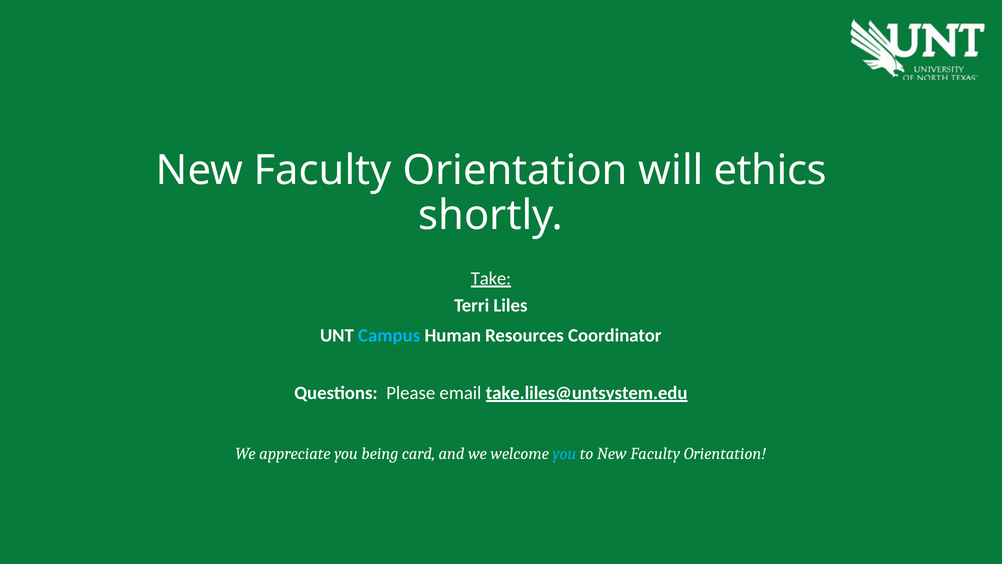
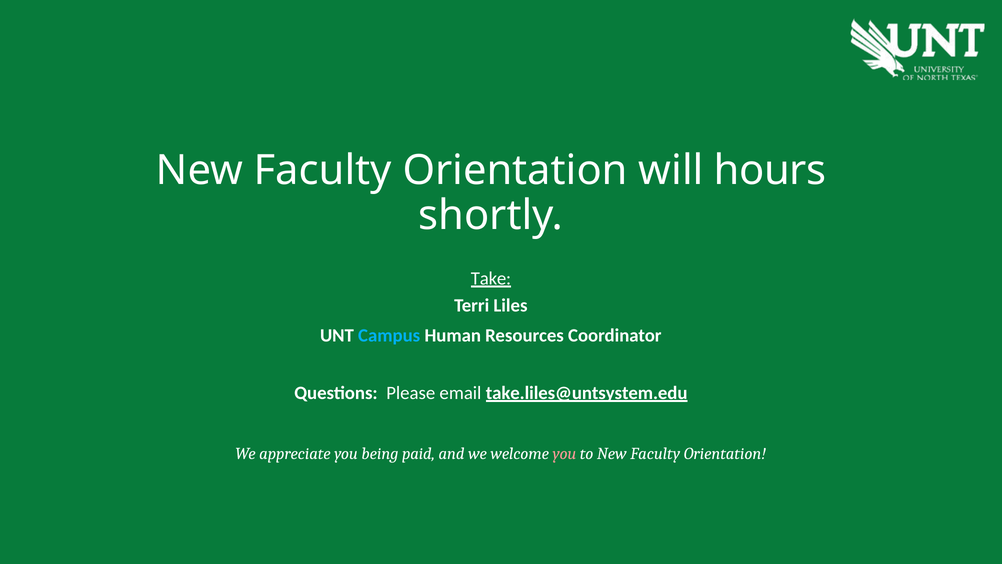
ethics: ethics -> hours
card: card -> paid
you at (564, 454) colour: light blue -> pink
